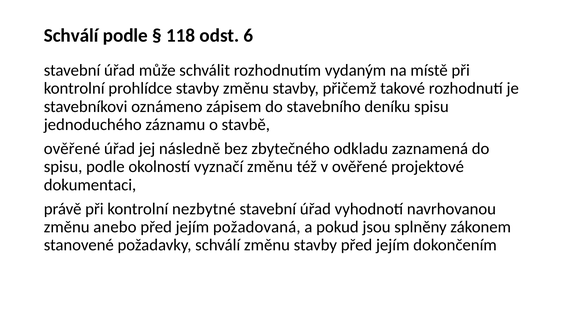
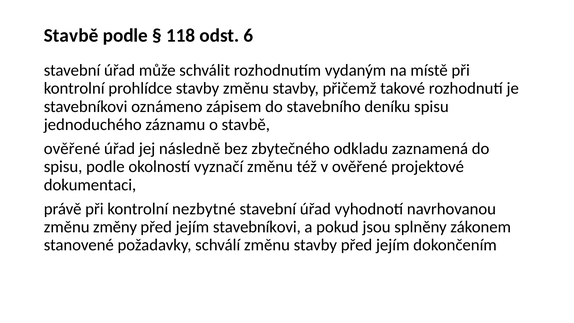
Schválí at (71, 36): Schválí -> Stavbě
anebo: anebo -> změny
jejím požadovaná: požadovaná -> stavebníkovi
